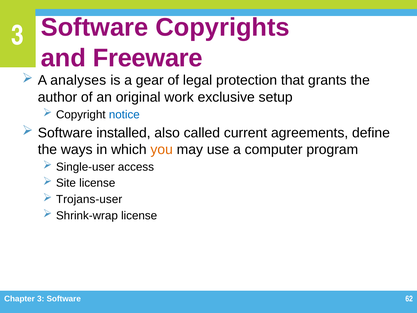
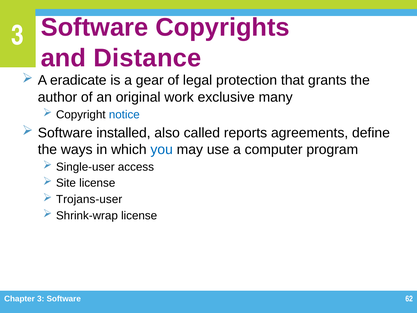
Freeware: Freeware -> Distance
analyses: analyses -> eradicate
setup: setup -> many
current: current -> reports
you colour: orange -> blue
